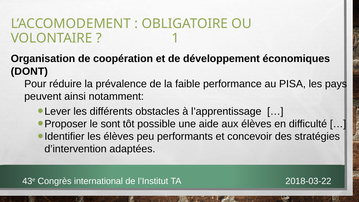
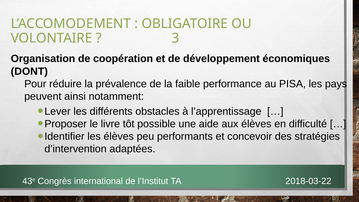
1: 1 -> 3
sont: sont -> livre
